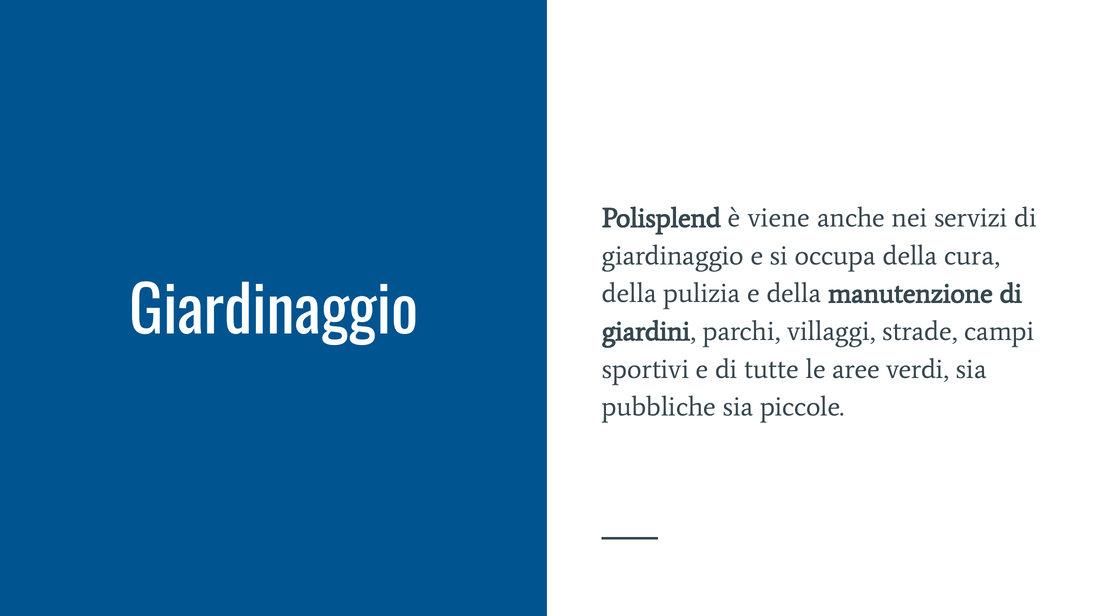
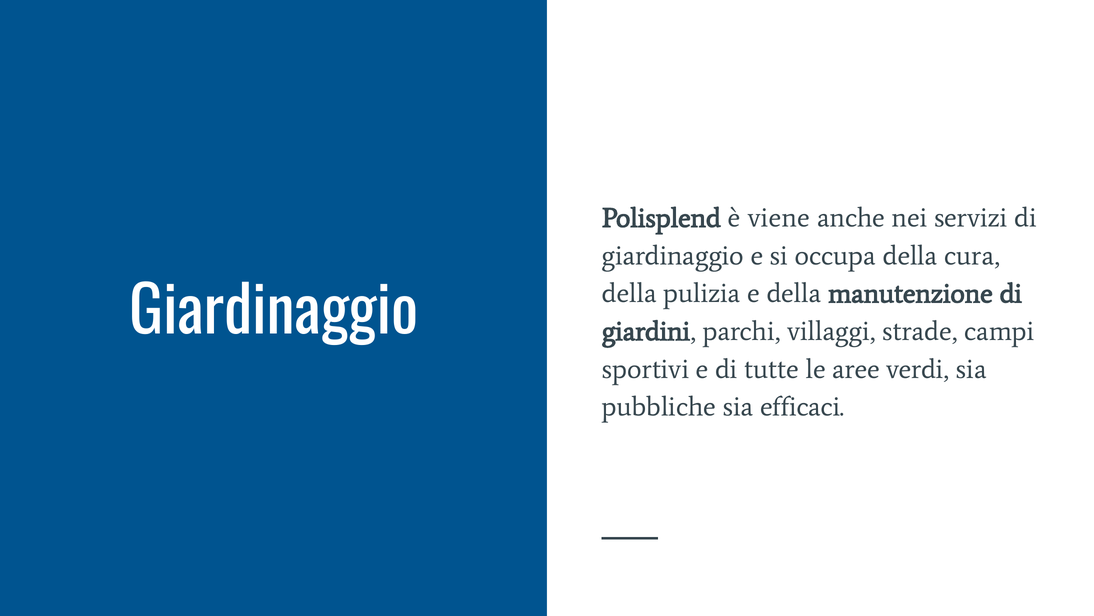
piccole: piccole -> efficaci
